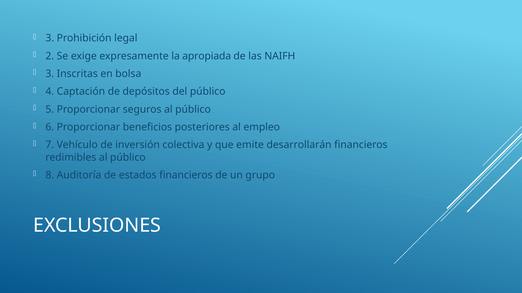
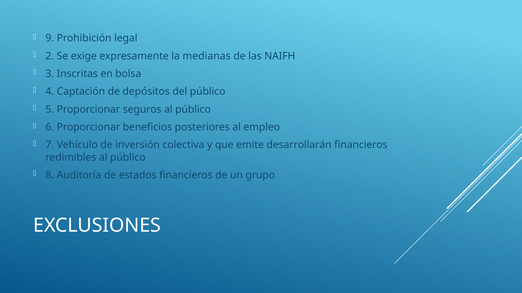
3 at (50, 38): 3 -> 9
apropiada: apropiada -> medianas
